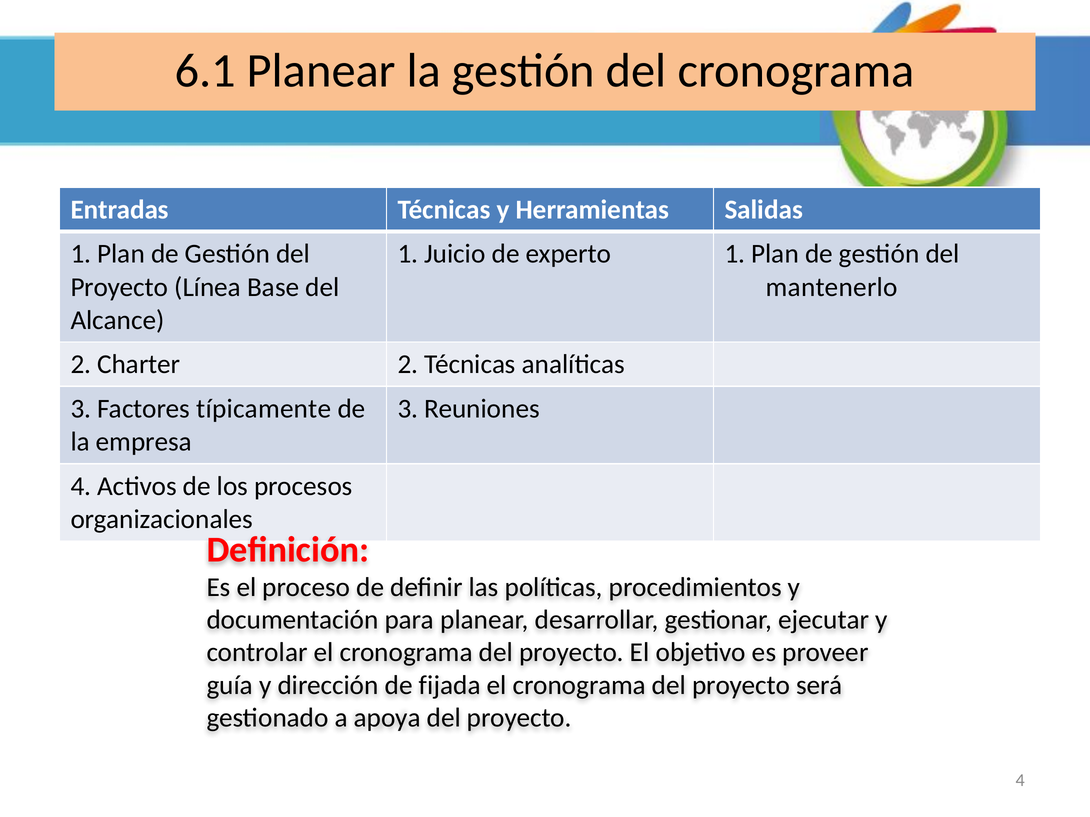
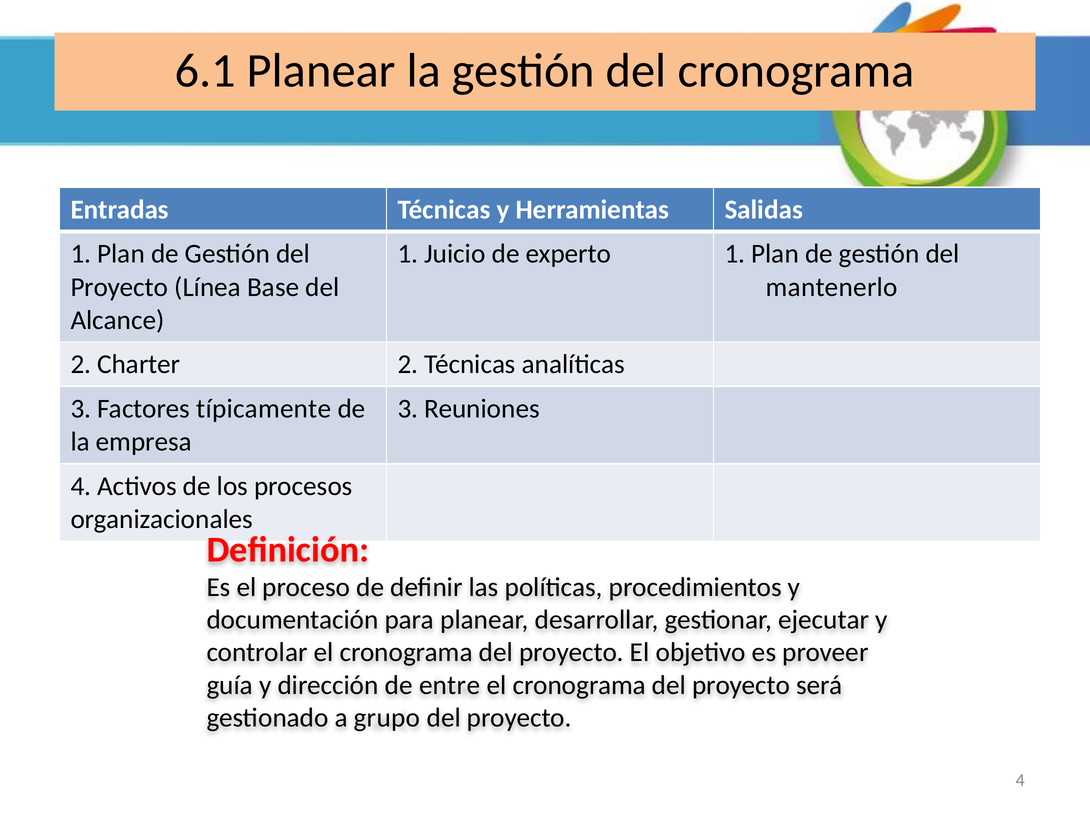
fijada: fijada -> entre
apoya: apoya -> grupo
